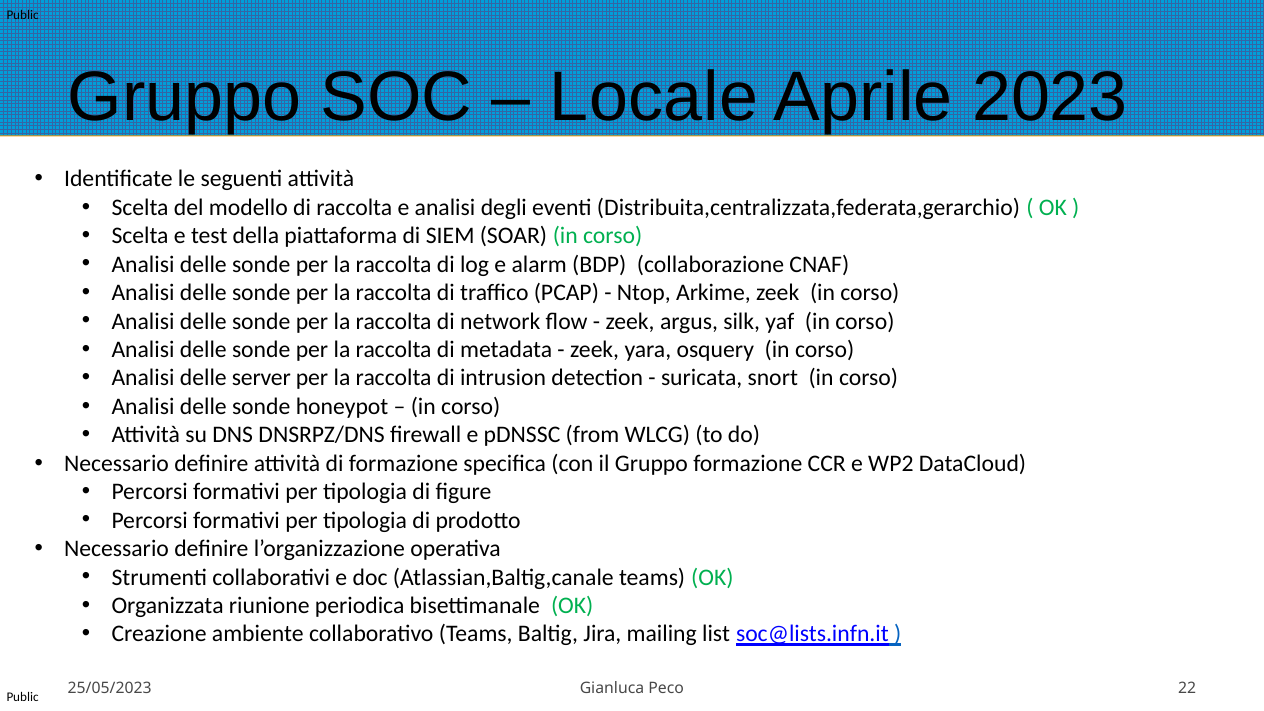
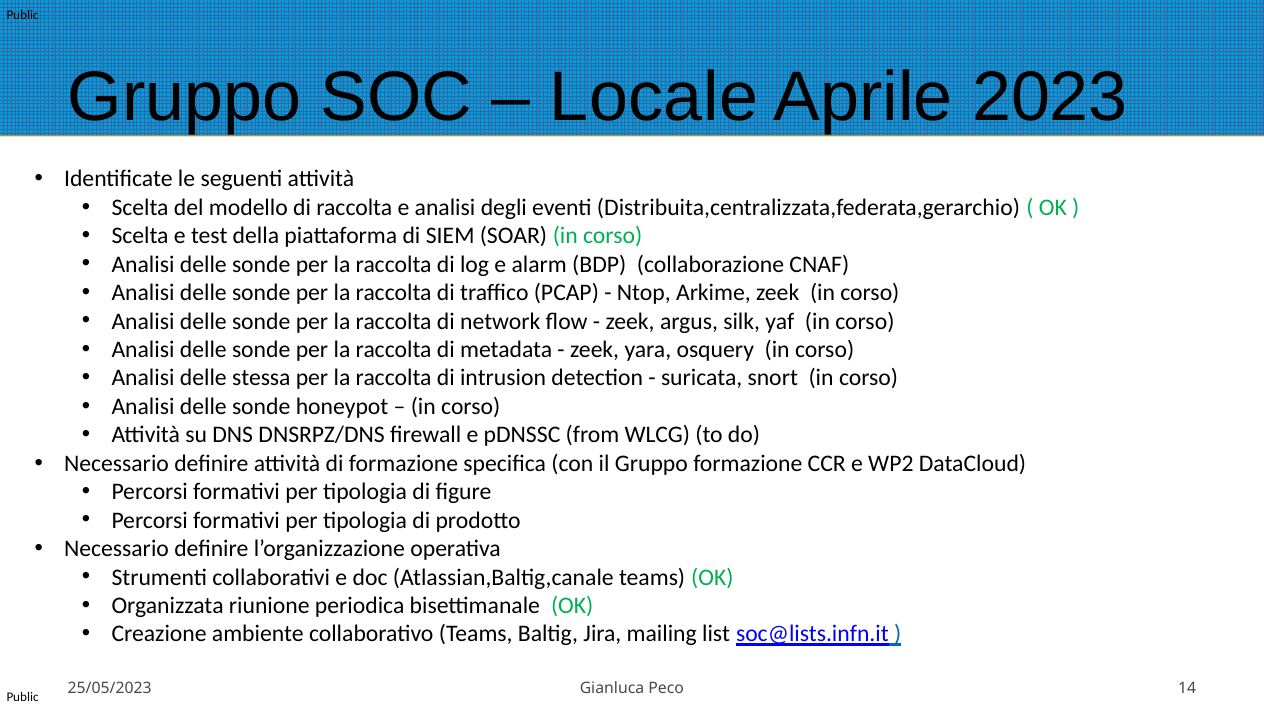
server: server -> stessa
22: 22 -> 14
